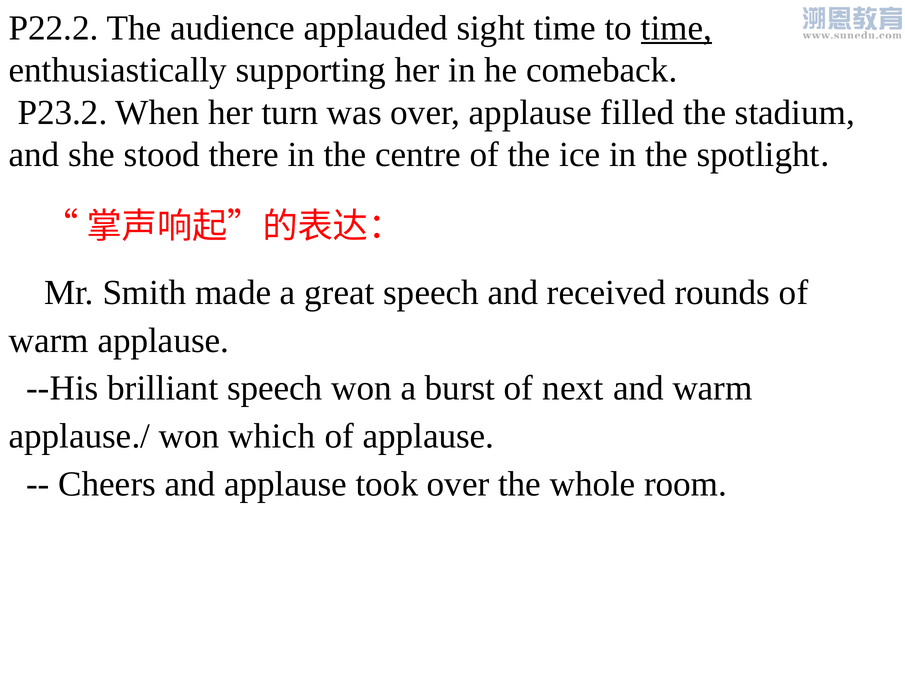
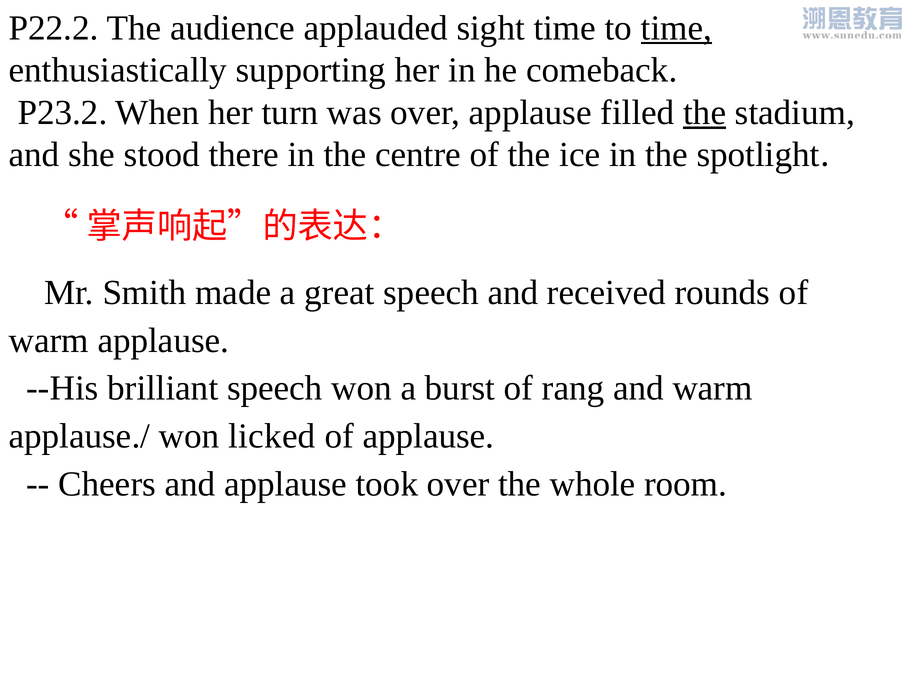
the at (705, 113) underline: none -> present
next: next -> rang
which: which -> licked
